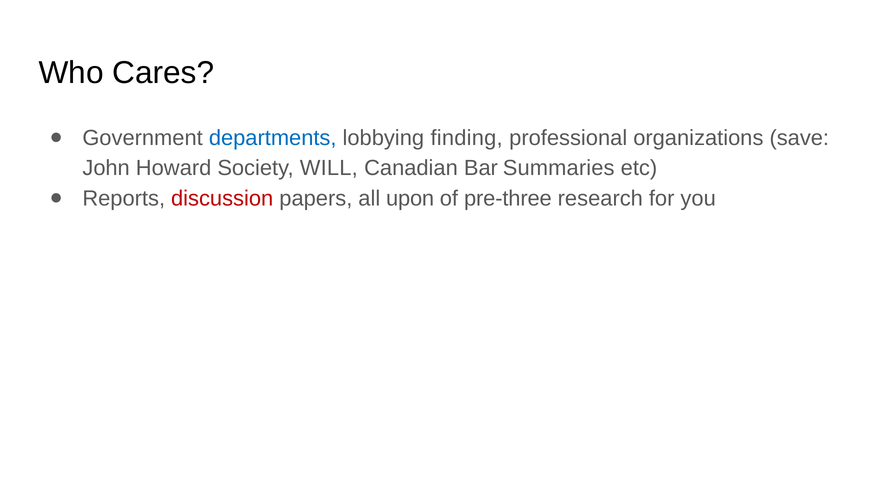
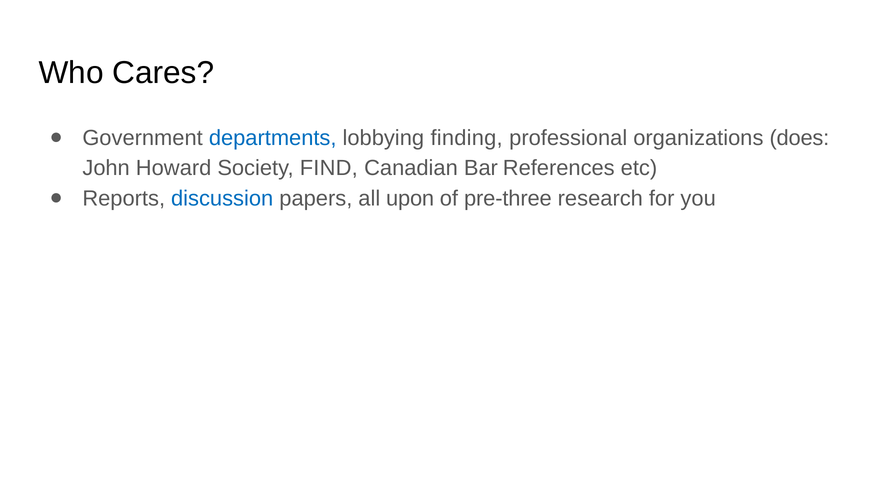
save: save -> does
WILL: WILL -> FIND
Summaries: Summaries -> References
discussion colour: red -> blue
